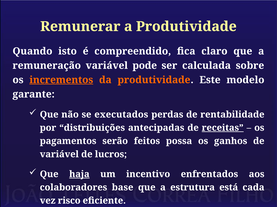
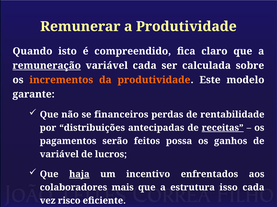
remuneração at (47, 66) underline: none -> present
variável pode: pode -> cada
incrementos underline: present -> none
executados: executados -> financeiros
base: base -> mais
está: está -> isso
